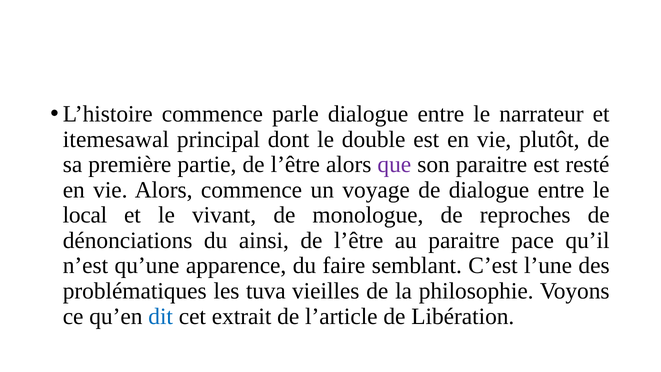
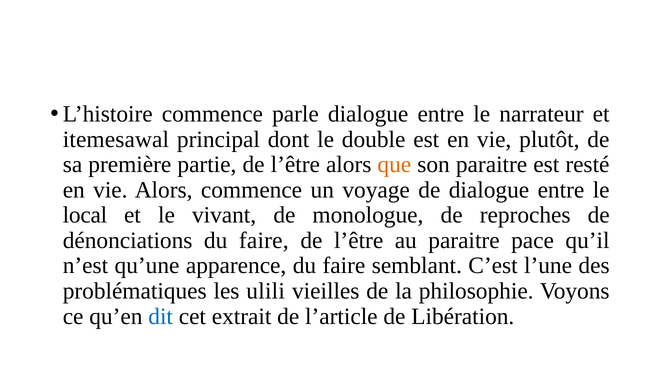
que colour: purple -> orange
dénonciations du ainsi: ainsi -> faire
tuva: tuva -> ulili
